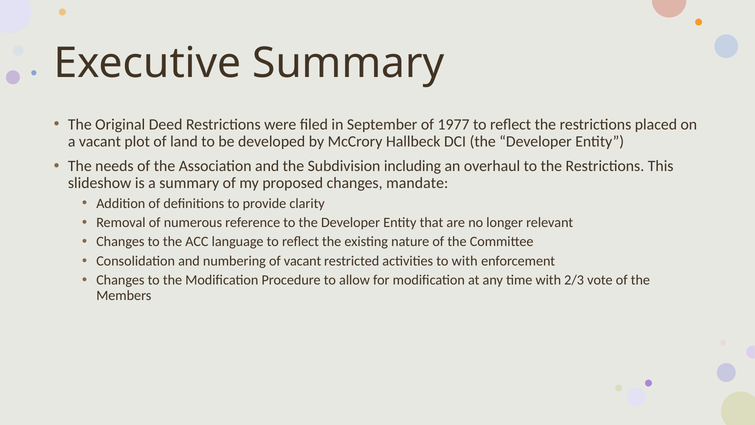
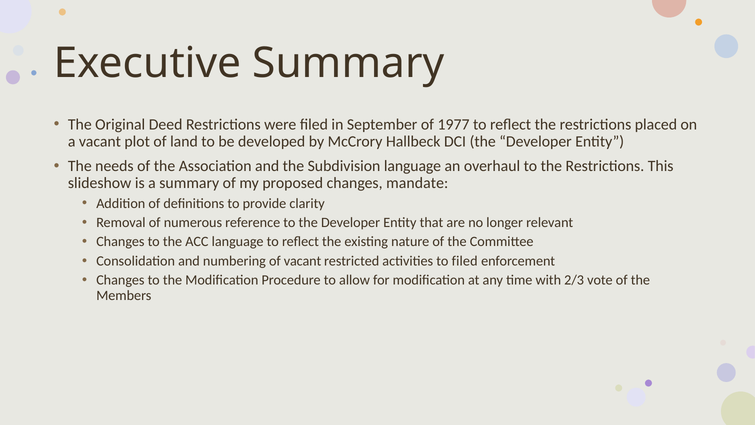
Subdivision including: including -> language
to with: with -> filed
